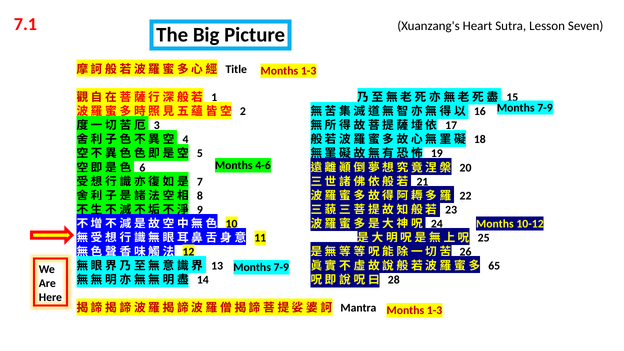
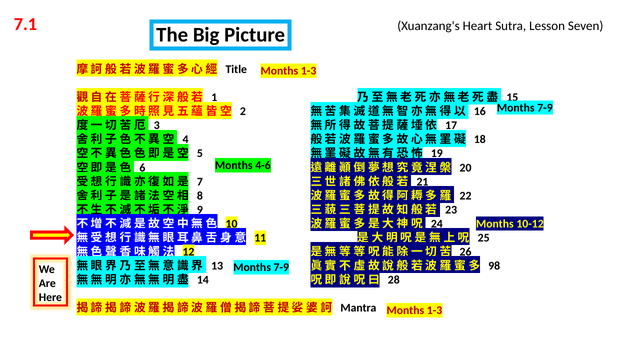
65: 65 -> 98
